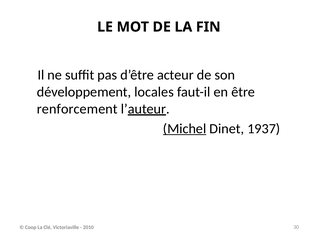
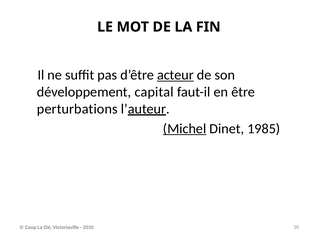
acteur underline: none -> present
locales: locales -> capital
renforcement: renforcement -> perturbations
1937: 1937 -> 1985
